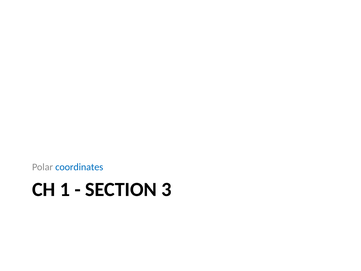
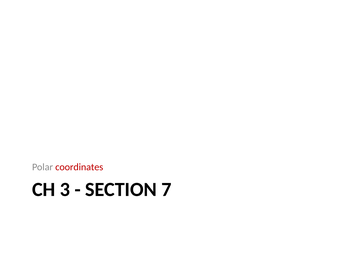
coordinates colour: blue -> red
1: 1 -> 3
3: 3 -> 7
